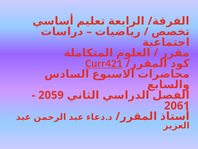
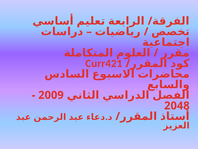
Curr421 underline: present -> none
2059: 2059 -> 2009
2061: 2061 -> 2048
